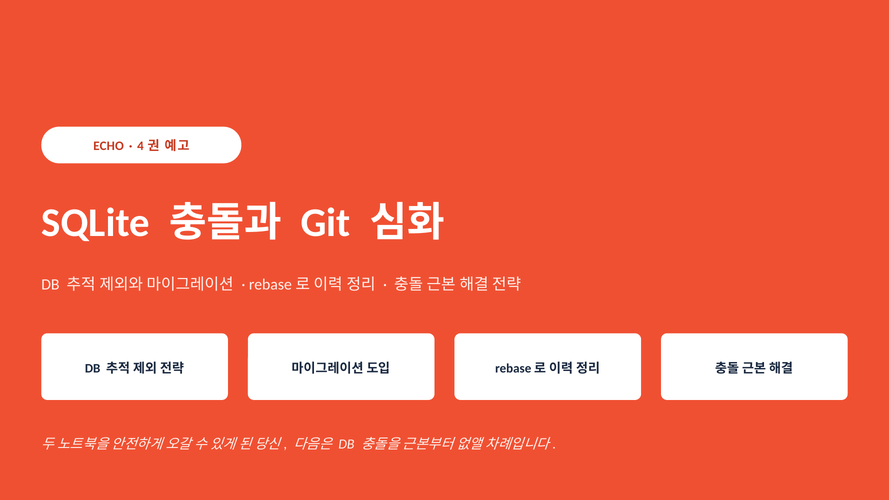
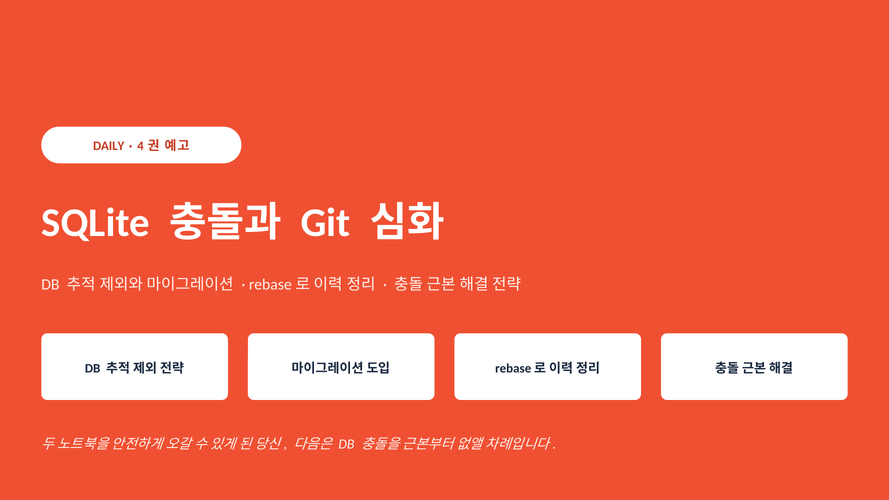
ECHO: ECHO -> DAILY
